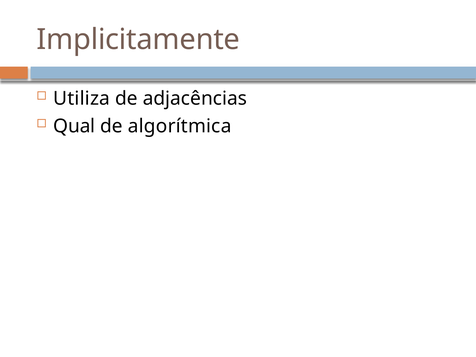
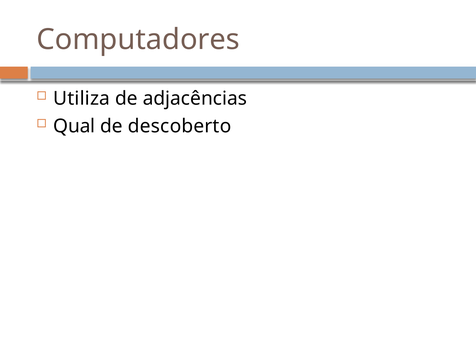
Implicitamente: Implicitamente -> Computadores
algorítmica: algorítmica -> descoberto
